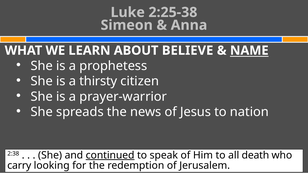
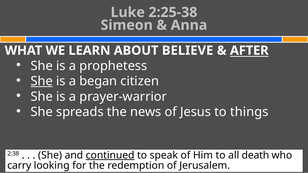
NAME: NAME -> AFTER
She at (42, 81) underline: none -> present
thirsty: thirsty -> began
nation: nation -> things
